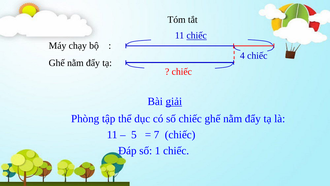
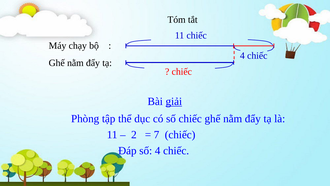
chiếc at (197, 35) underline: present -> none
5: 5 -> 2
số 1: 1 -> 4
